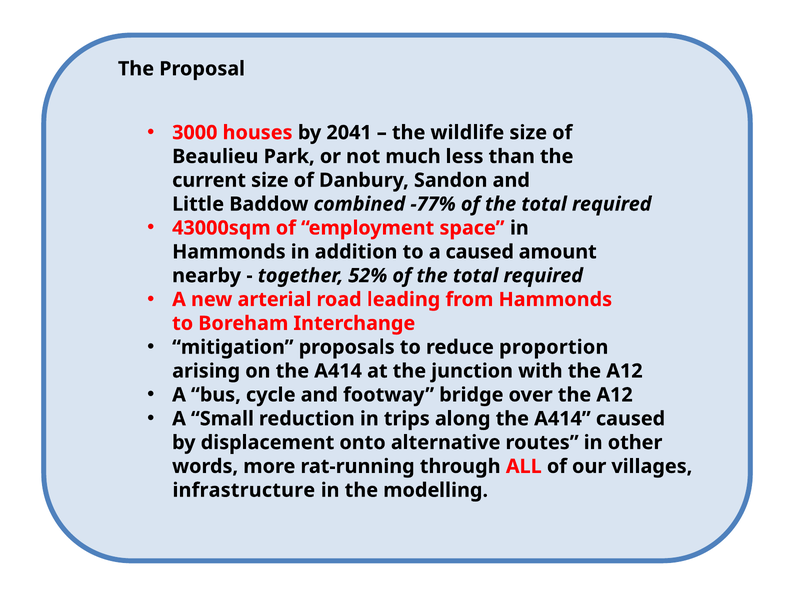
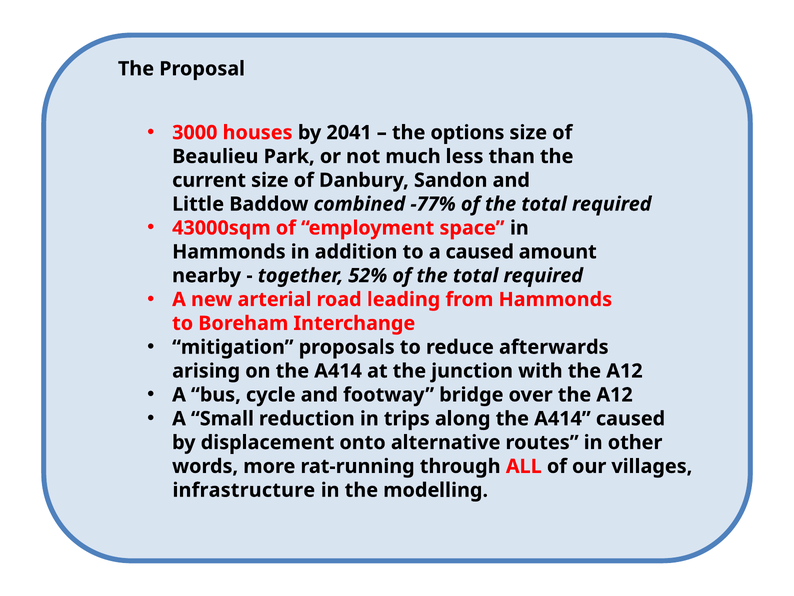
wildlife: wildlife -> options
proportion: proportion -> afterwards
